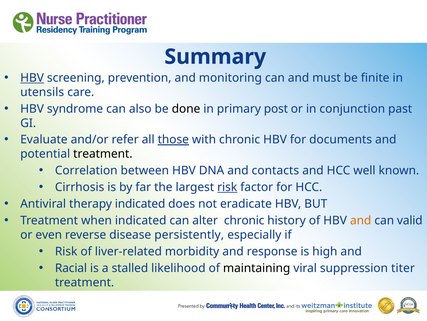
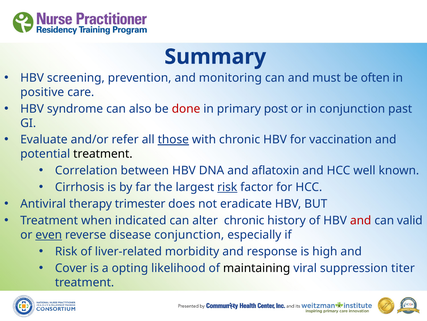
HBV at (32, 78) underline: present -> none
finite: finite -> often
utensils: utensils -> positive
done colour: black -> red
documents: documents -> vaccination
contacts: contacts -> aflatoxin
therapy indicated: indicated -> trimester
and at (361, 220) colour: orange -> red
even underline: none -> present
disease persistently: persistently -> conjunction
Racial: Racial -> Cover
stalled: stalled -> opting
